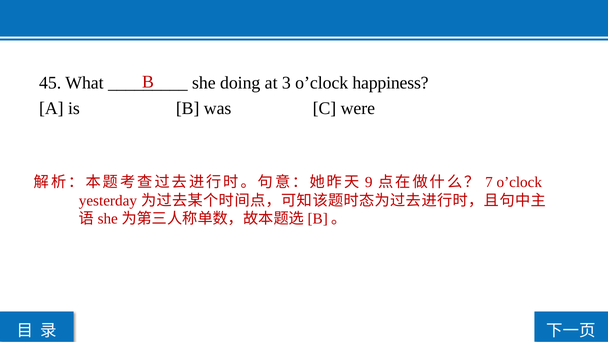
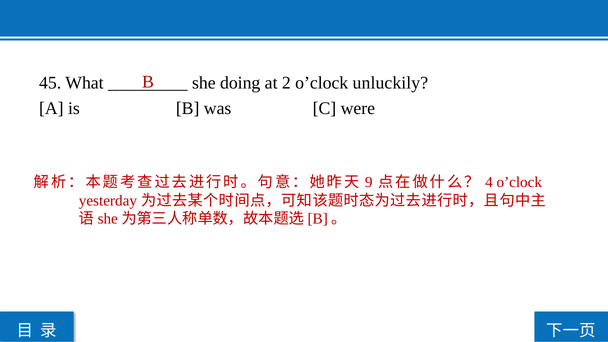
3: 3 -> 2
happiness: happiness -> unluckily
7: 7 -> 4
